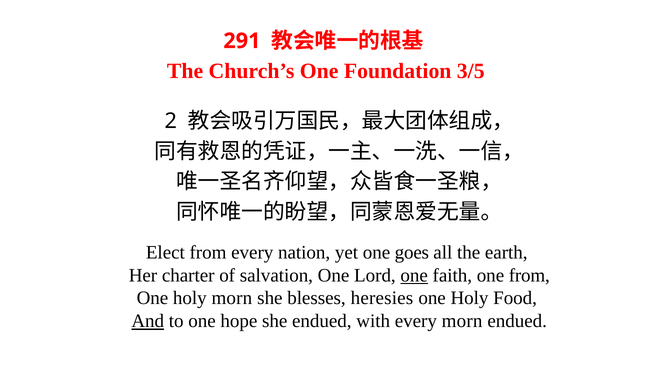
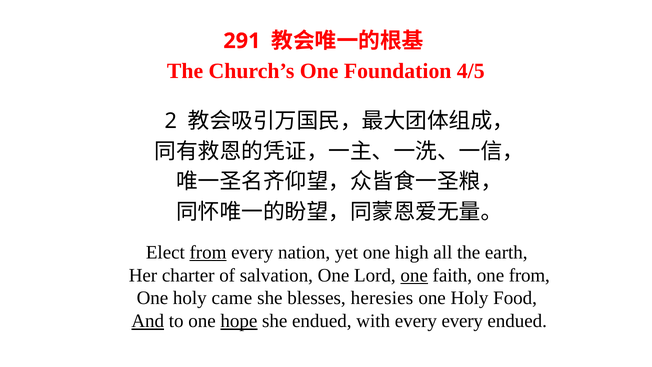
3/5: 3/5 -> 4/5
from at (208, 252) underline: none -> present
goes: goes -> high
holy morn: morn -> came
hope underline: none -> present
every morn: morn -> every
